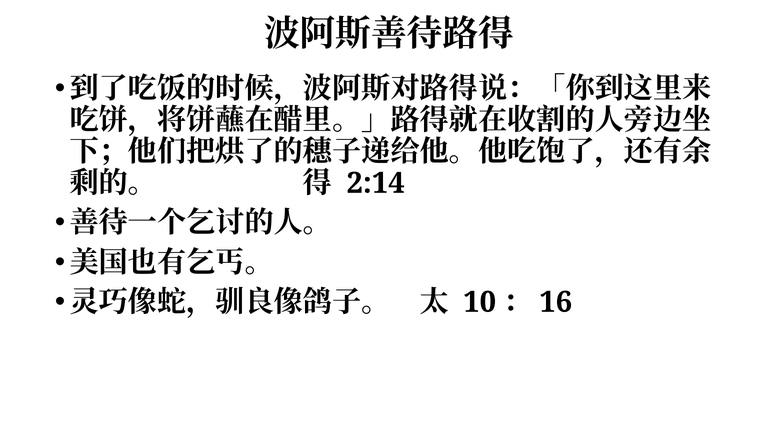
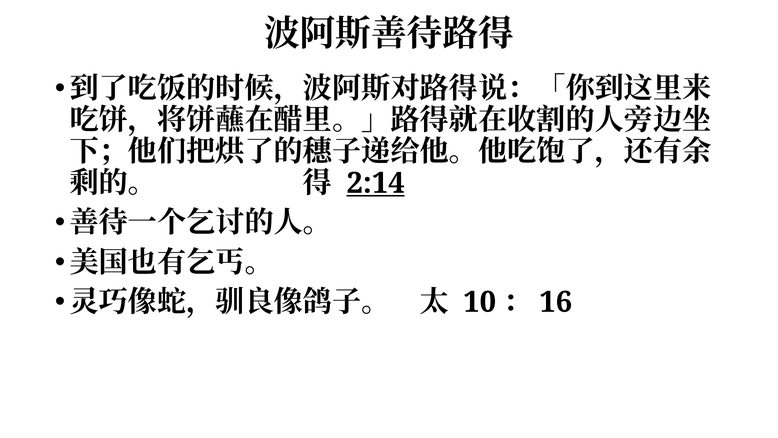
2:14 underline: none -> present
